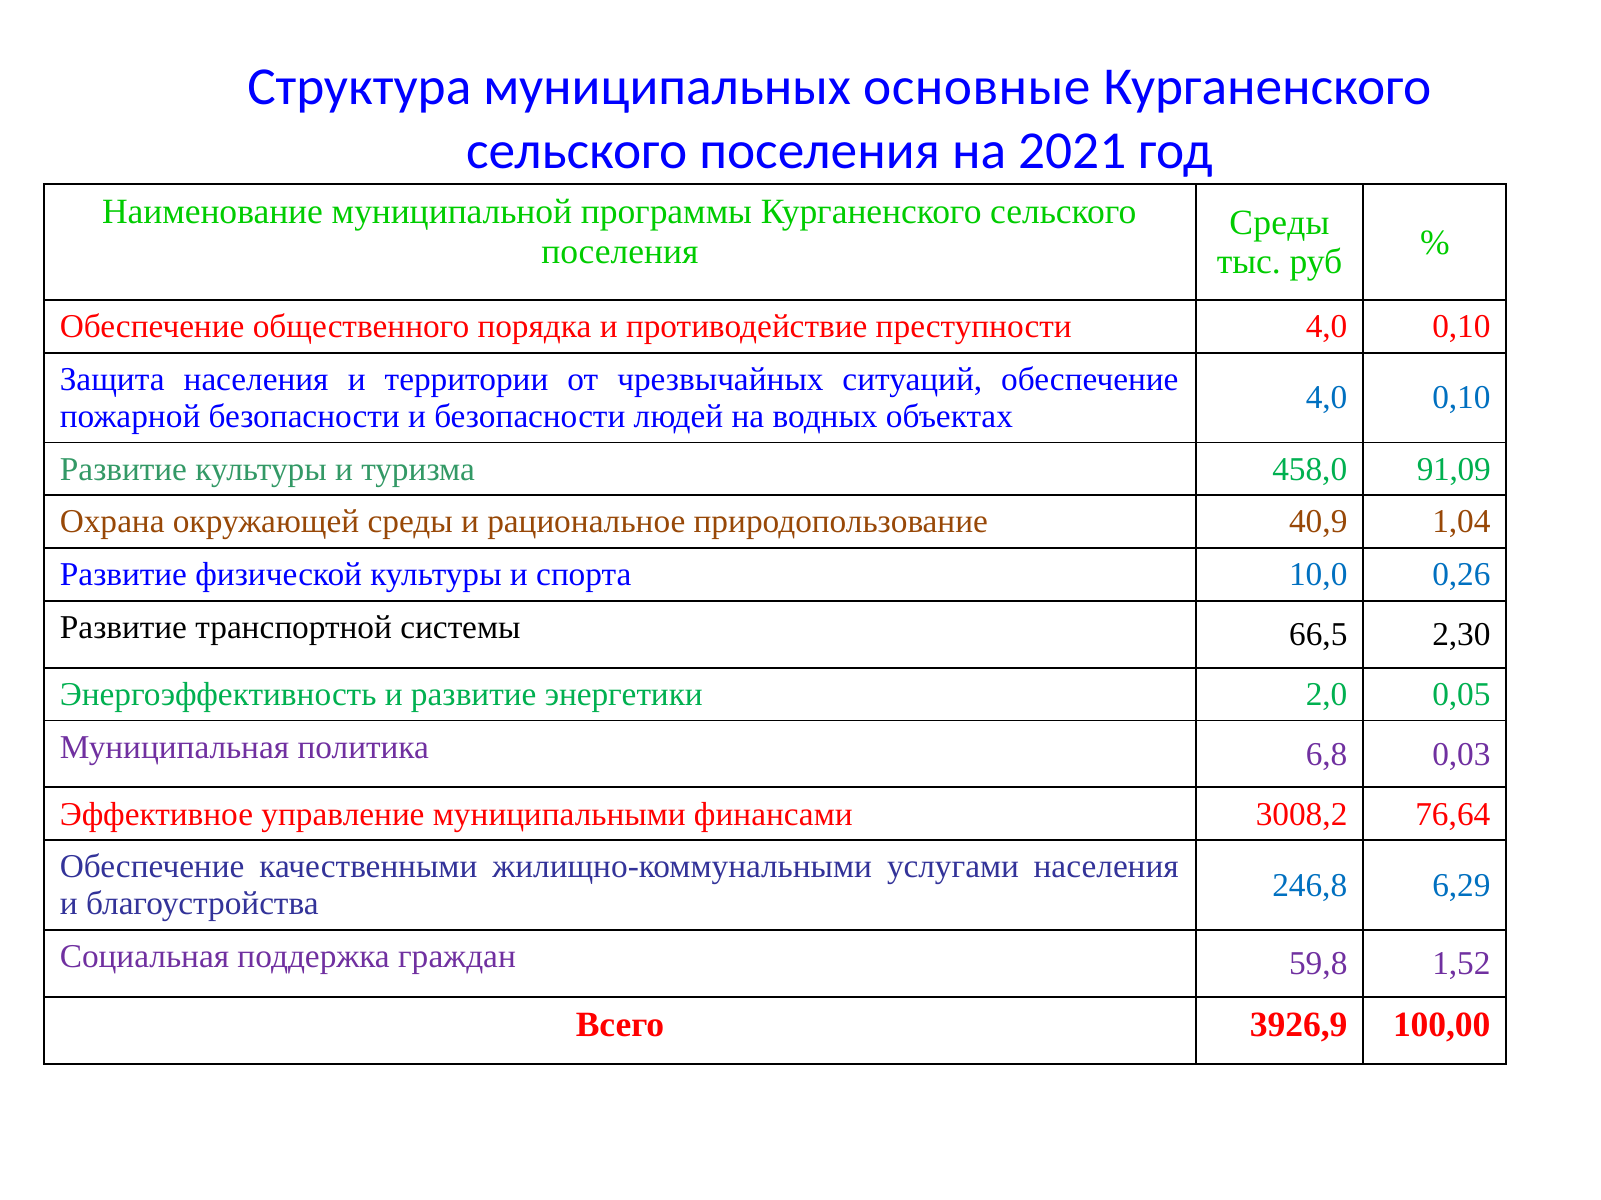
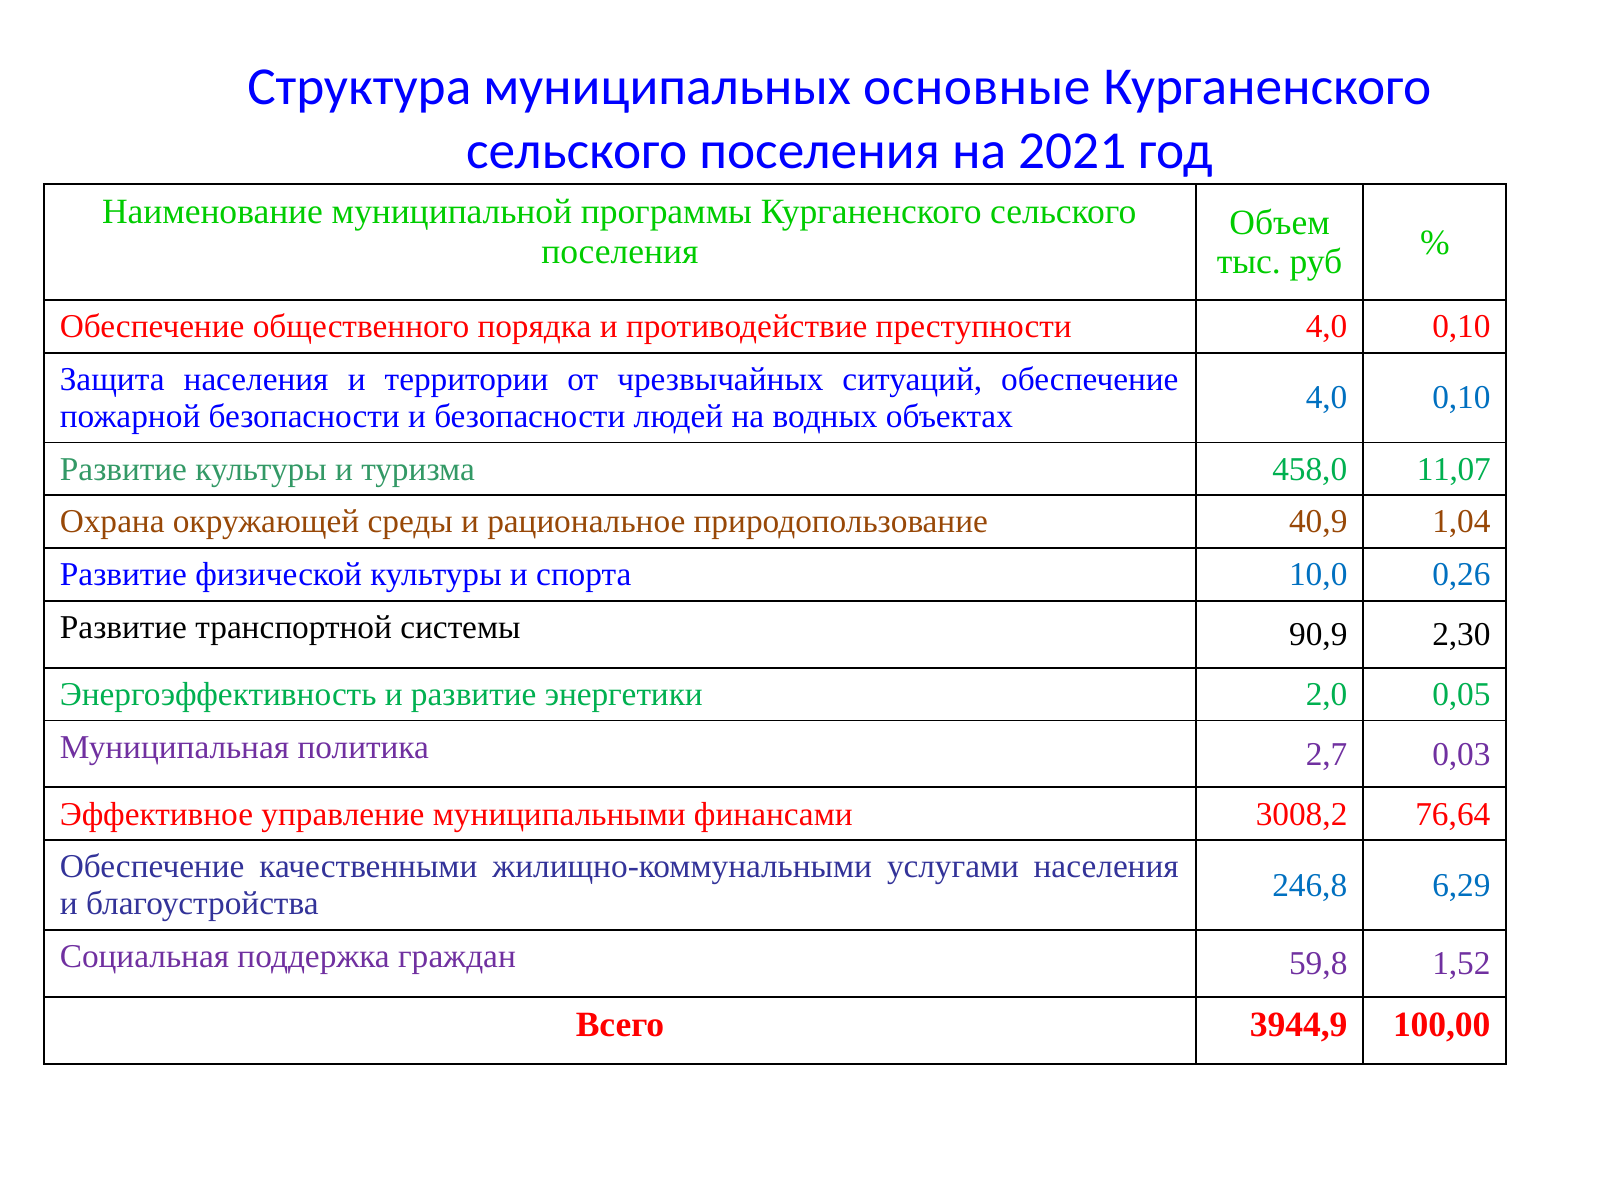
Среды at (1280, 223): Среды -> Объем
91,09: 91,09 -> 11,07
66,5: 66,5 -> 90,9
6,8: 6,8 -> 2,7
3926,9: 3926,9 -> 3944,9
